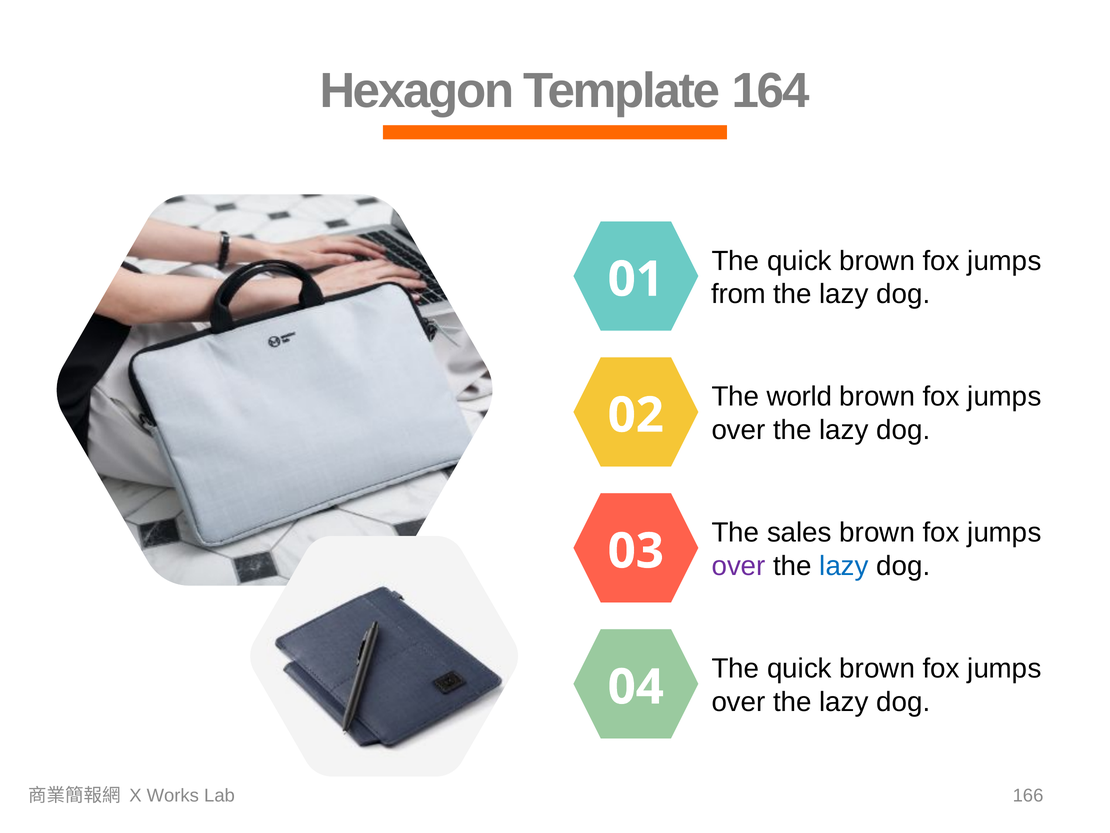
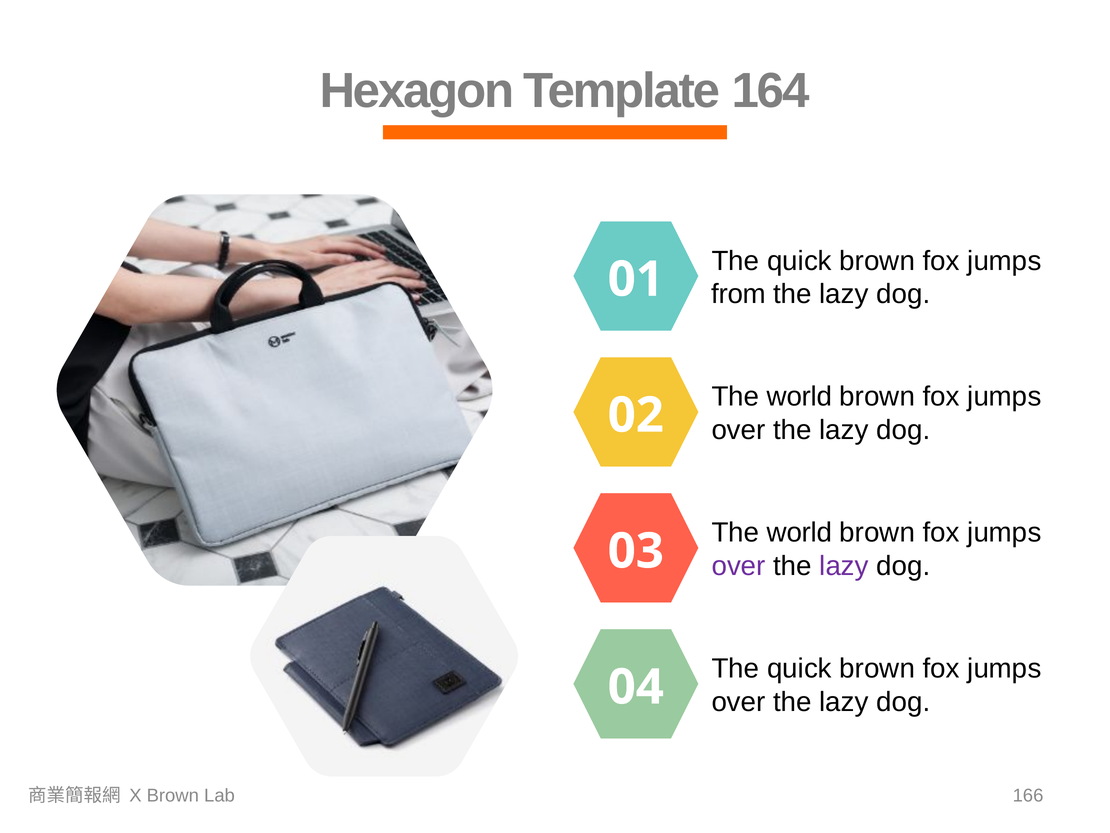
sales at (799, 532): sales -> world
lazy at (844, 566) colour: blue -> purple
X Works: Works -> Brown
